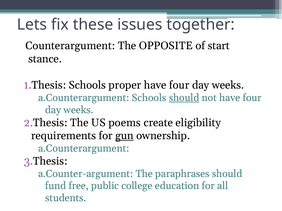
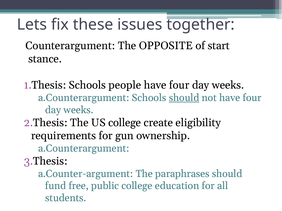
proper: proper -> people
US poems: poems -> college
gun underline: present -> none
